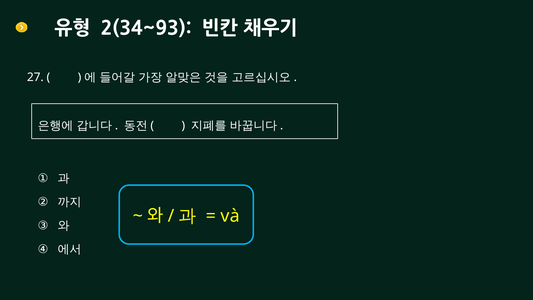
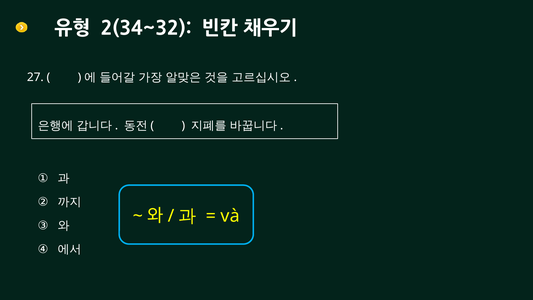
2(34~93: 2(34~93 -> 2(34~32
